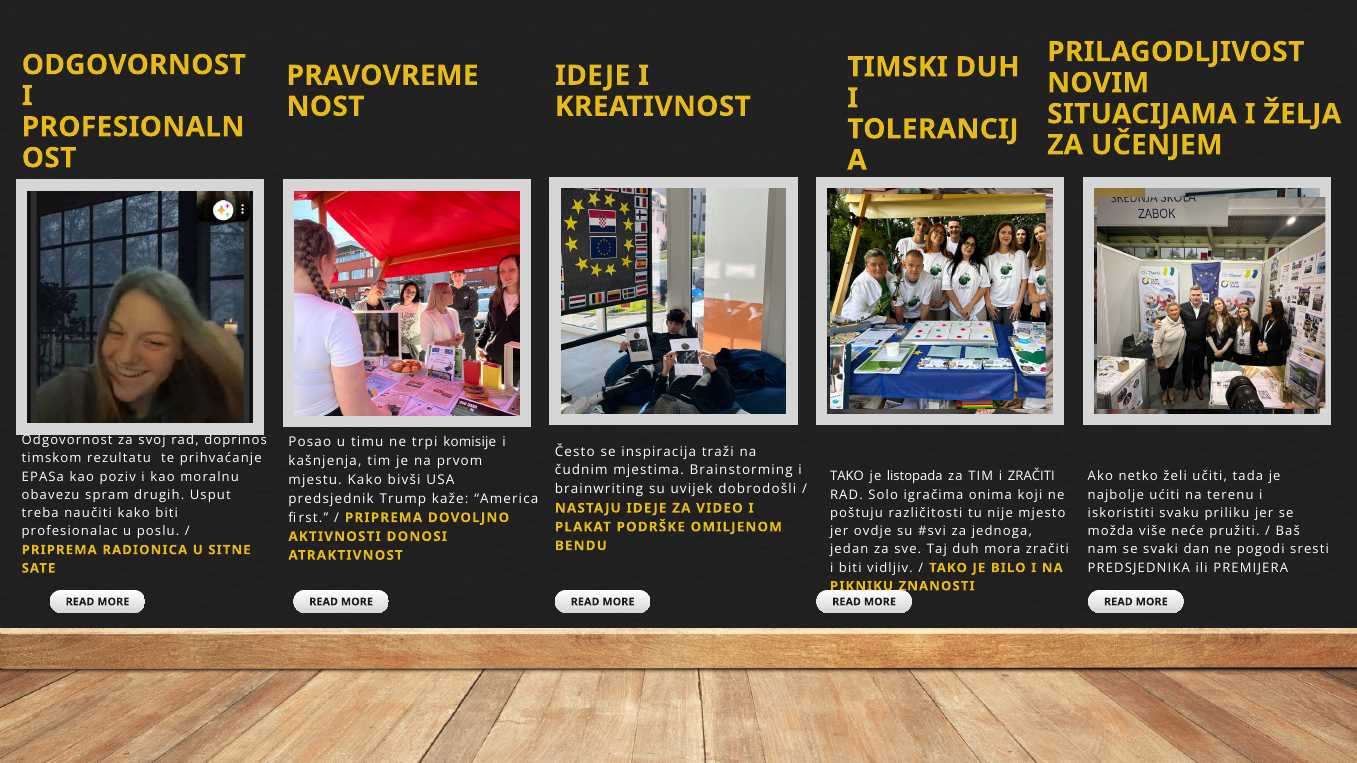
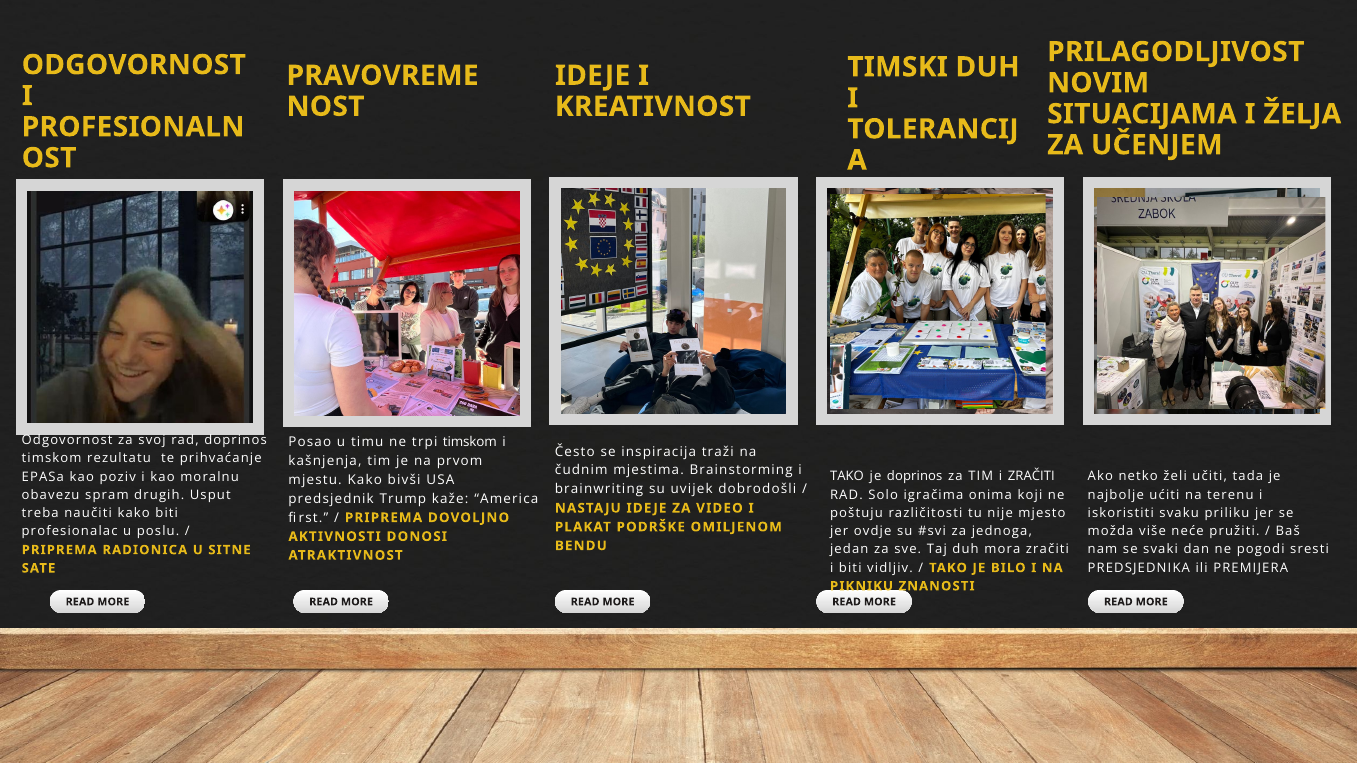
trpi komisije: komisije -> timskom
je listopada: listopada -> doprinos
